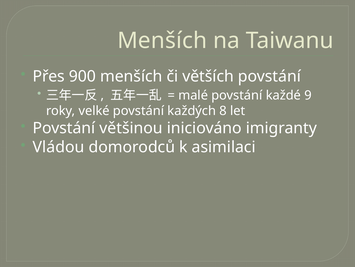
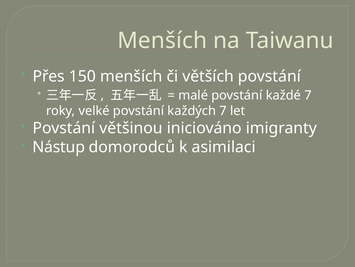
900: 900 -> 150
každé 9: 9 -> 7
každých 8: 8 -> 7
Vládou: Vládou -> Nástup
